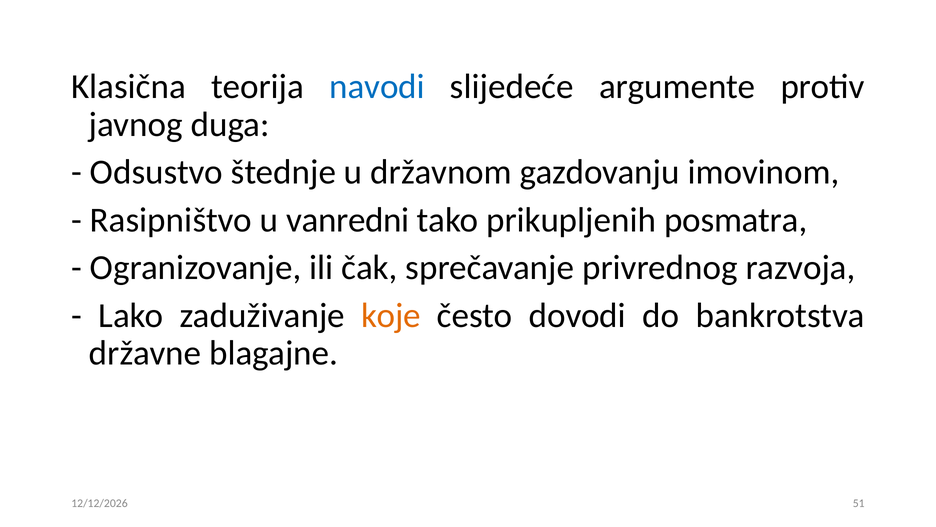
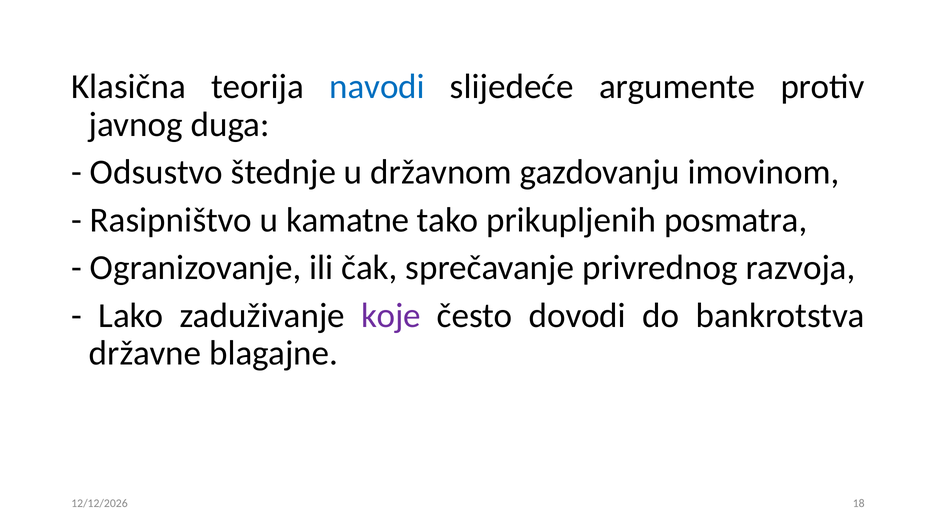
vanredni: vanredni -> kamatne
koje colour: orange -> purple
51: 51 -> 18
